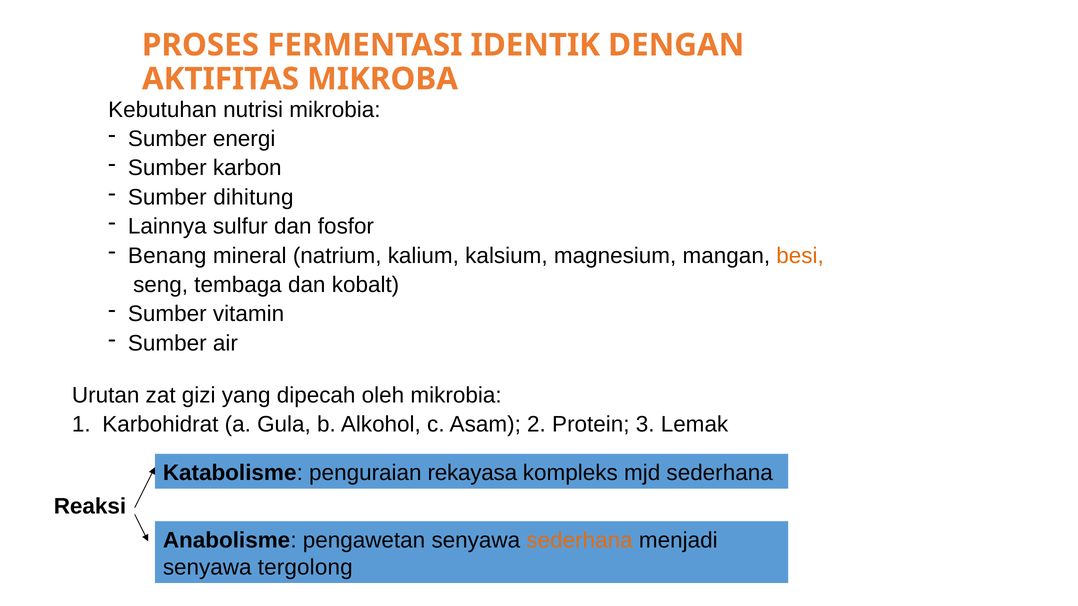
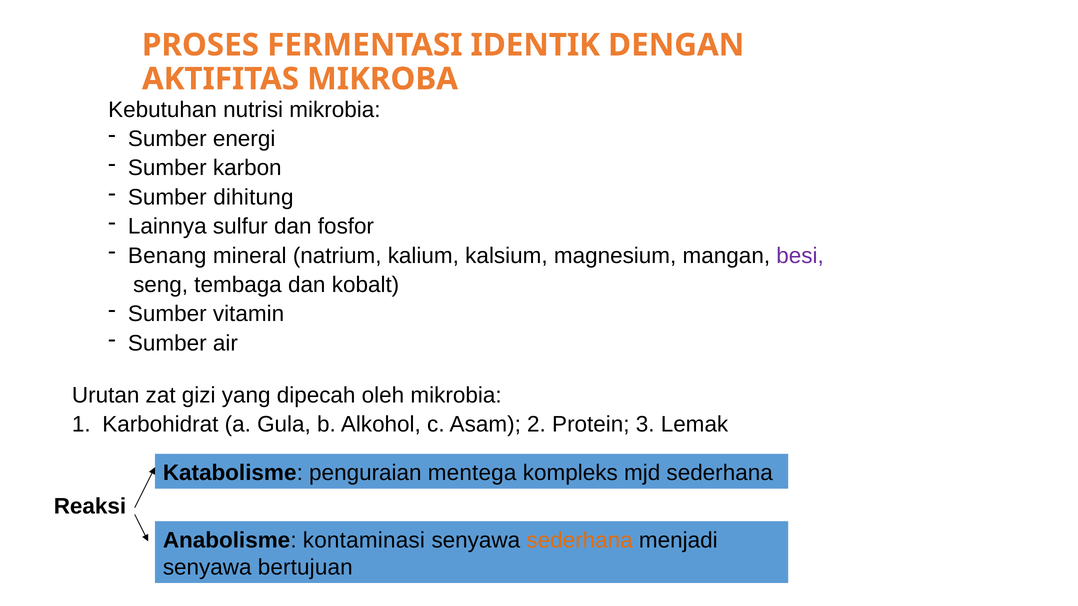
besi colour: orange -> purple
rekayasa: rekayasa -> mentega
pengawetan: pengawetan -> kontaminasi
tergolong: tergolong -> bertujuan
